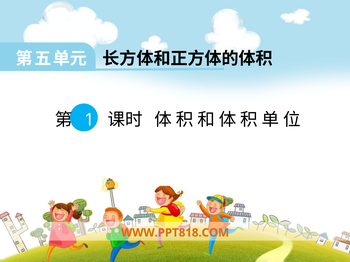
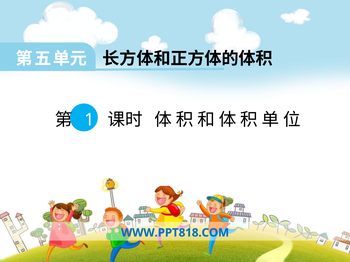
WWW.PPT818.COM colour: orange -> blue
